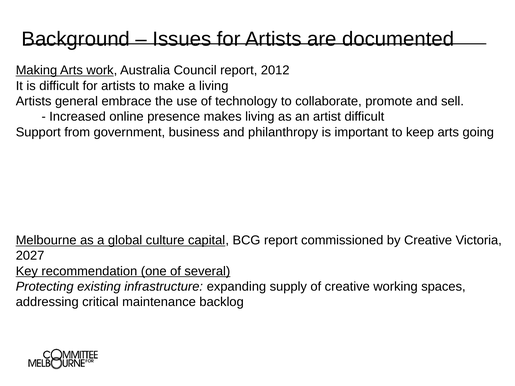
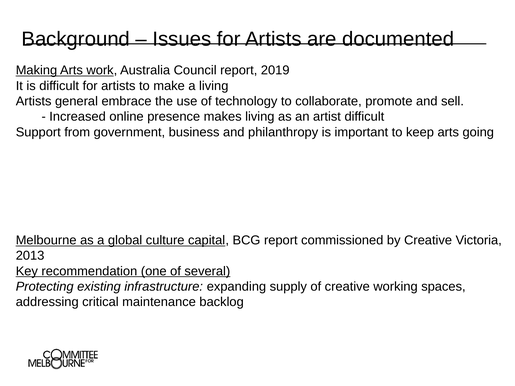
2012: 2012 -> 2019
2027: 2027 -> 2013
